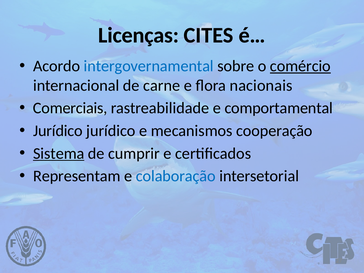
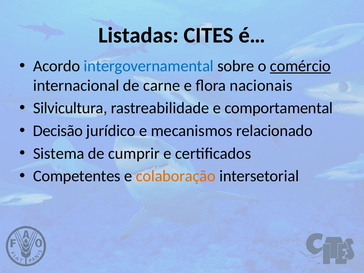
Licenças: Licenças -> Listadas
Comerciais: Comerciais -> Silvicultura
Jurídico at (58, 131): Jurídico -> Decisão
cooperação: cooperação -> relacionado
Sistema underline: present -> none
Representam: Representam -> Competentes
colaboração colour: blue -> orange
